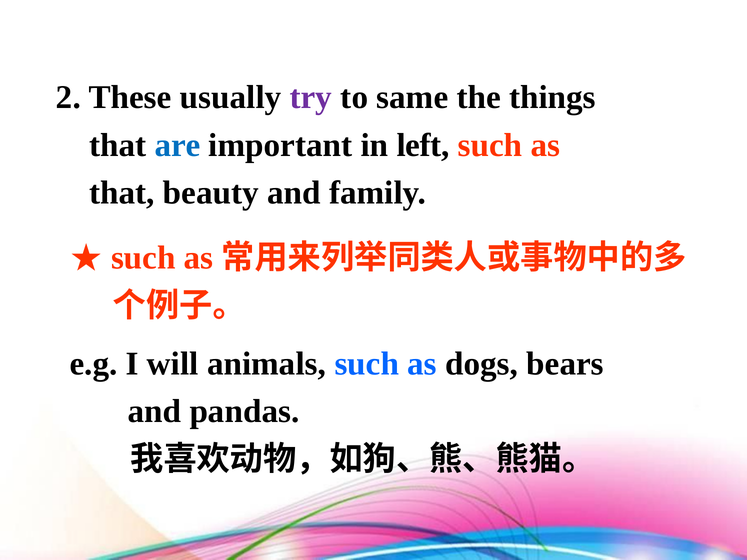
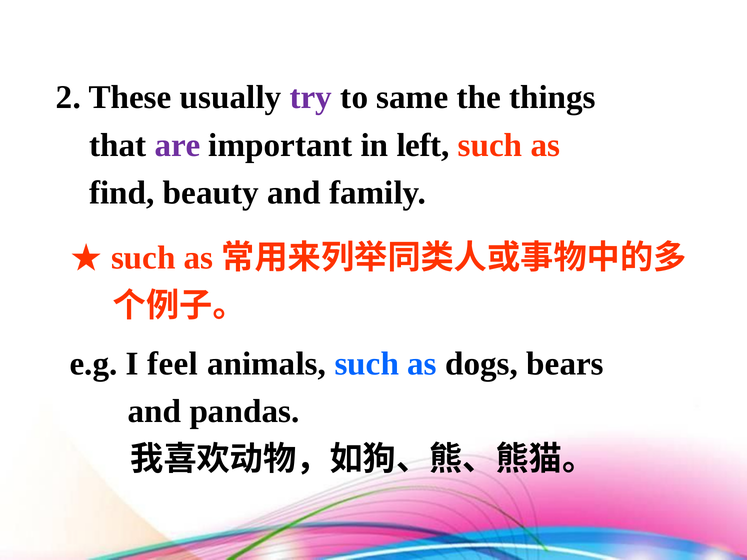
are colour: blue -> purple
that at (122, 193): that -> find
will: will -> feel
